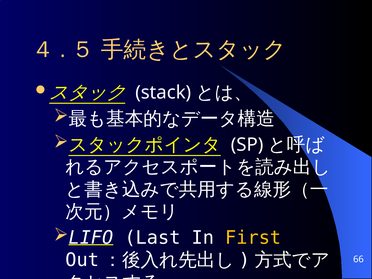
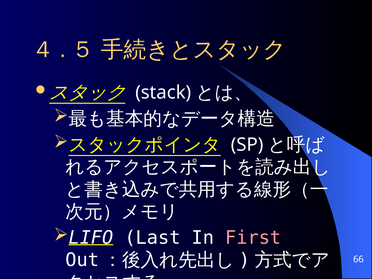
First colour: yellow -> pink
